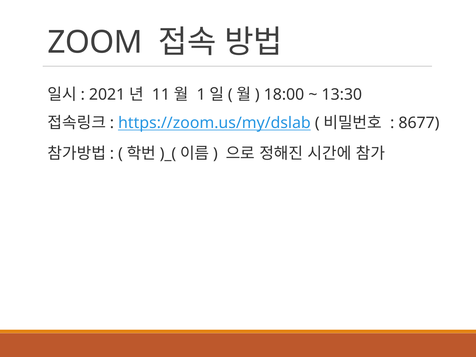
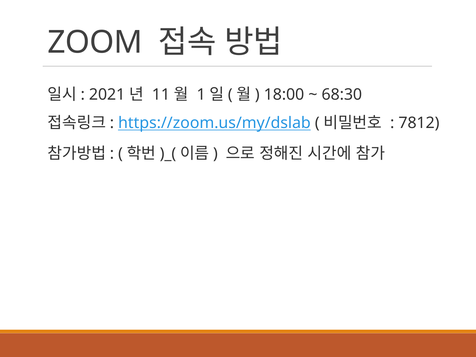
13:30: 13:30 -> 68:30
8677: 8677 -> 7812
